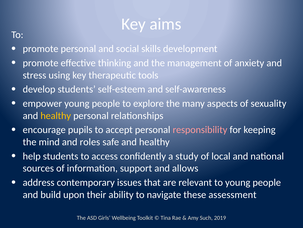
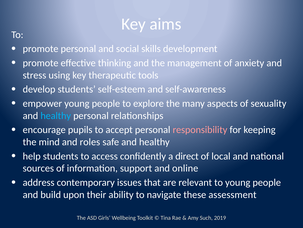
healthy at (56, 115) colour: yellow -> light blue
study: study -> direct
allows: allows -> online
